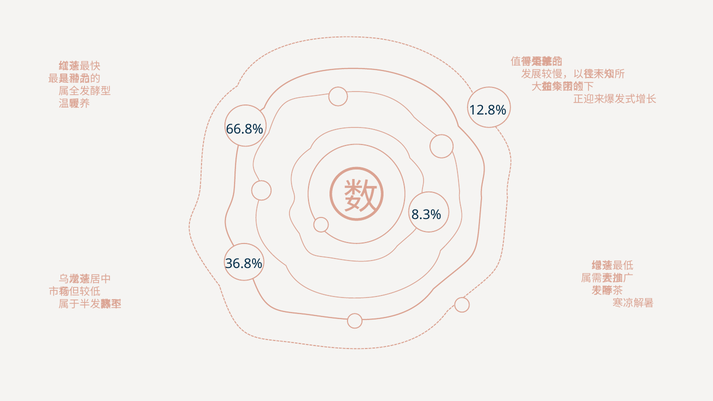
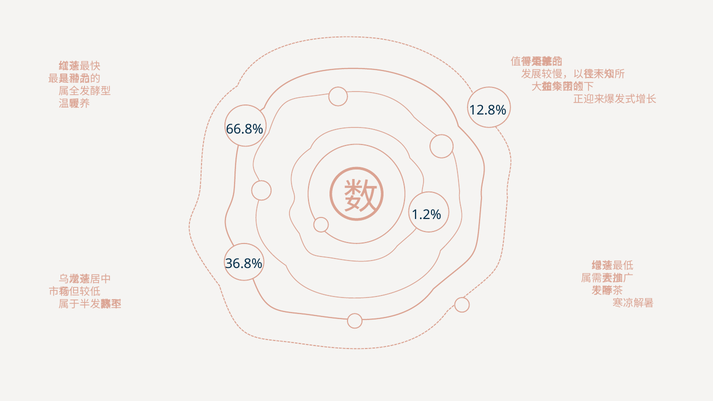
8.3%: 8.3% -> 1.2%
